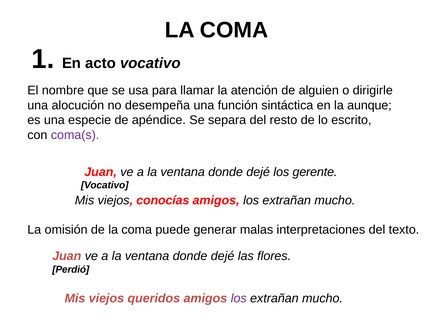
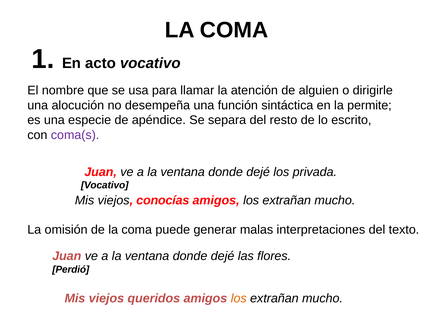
aunque: aunque -> permite
gerente: gerente -> privada
los at (239, 298) colour: purple -> orange
